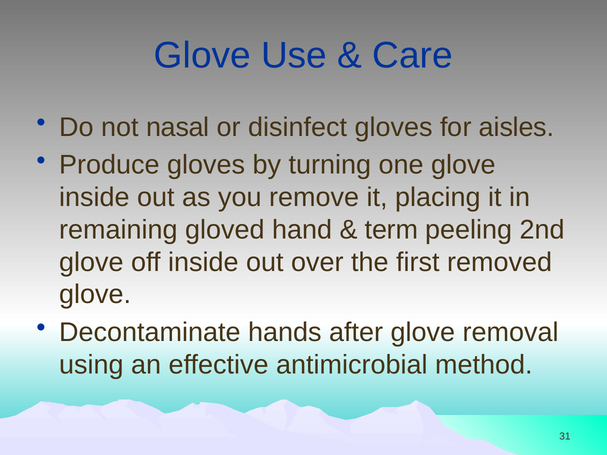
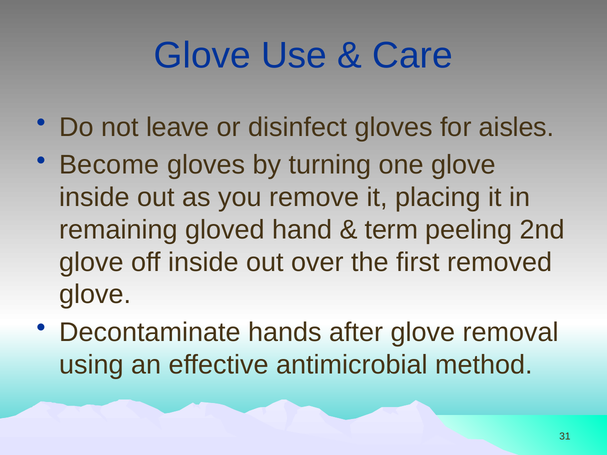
nasal: nasal -> leave
Produce: Produce -> Become
